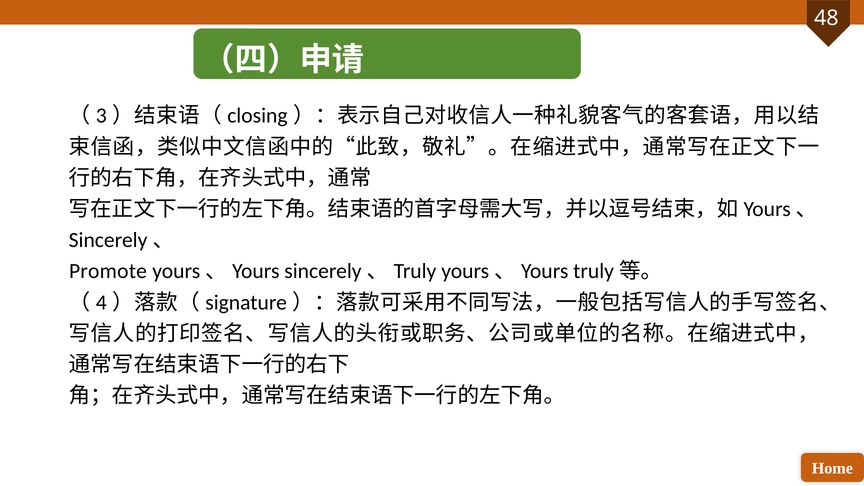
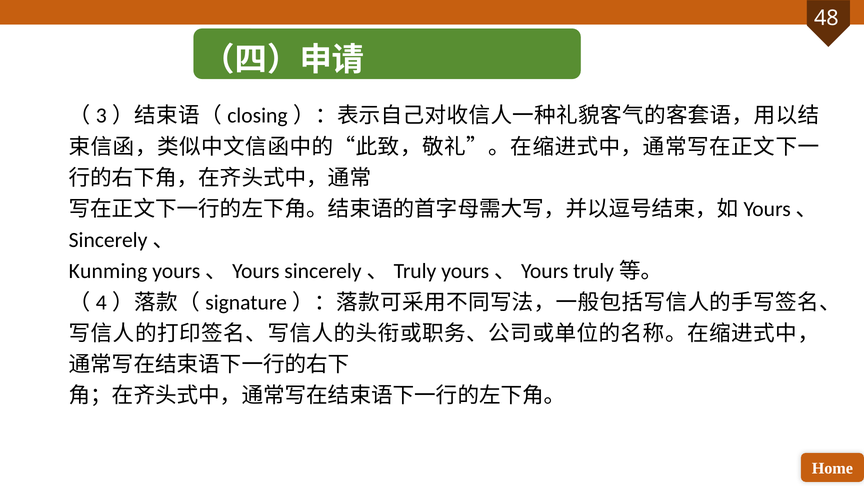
Promote: Promote -> Kunming
